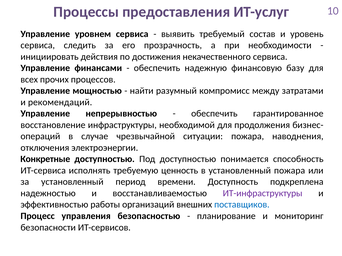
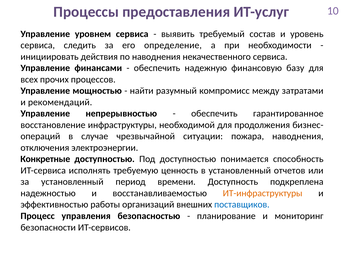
прозрачность: прозрачность -> определение
по достижения: достижения -> наводнения
установленный пожара: пожара -> отчетов
ИТ-инфраструктуры colour: purple -> orange
